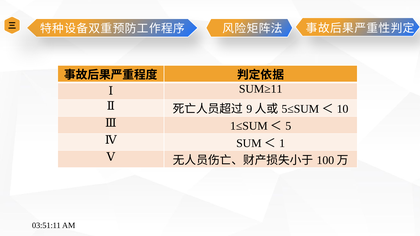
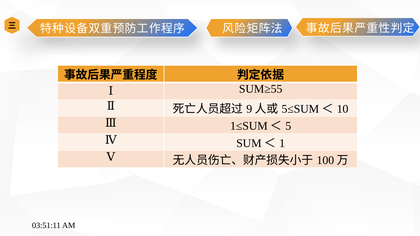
SUM≥11: SUM≥11 -> SUM≥55
